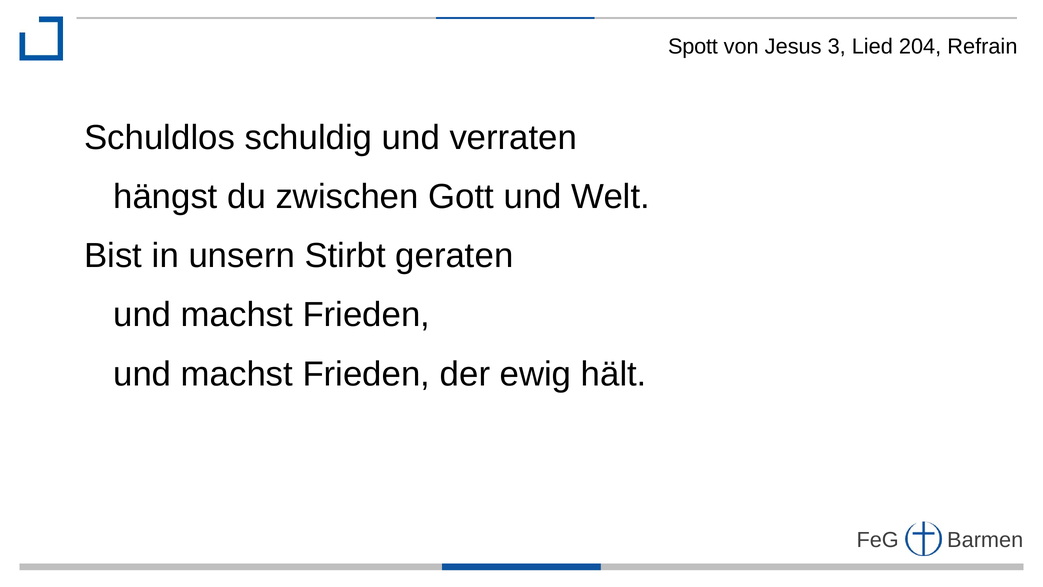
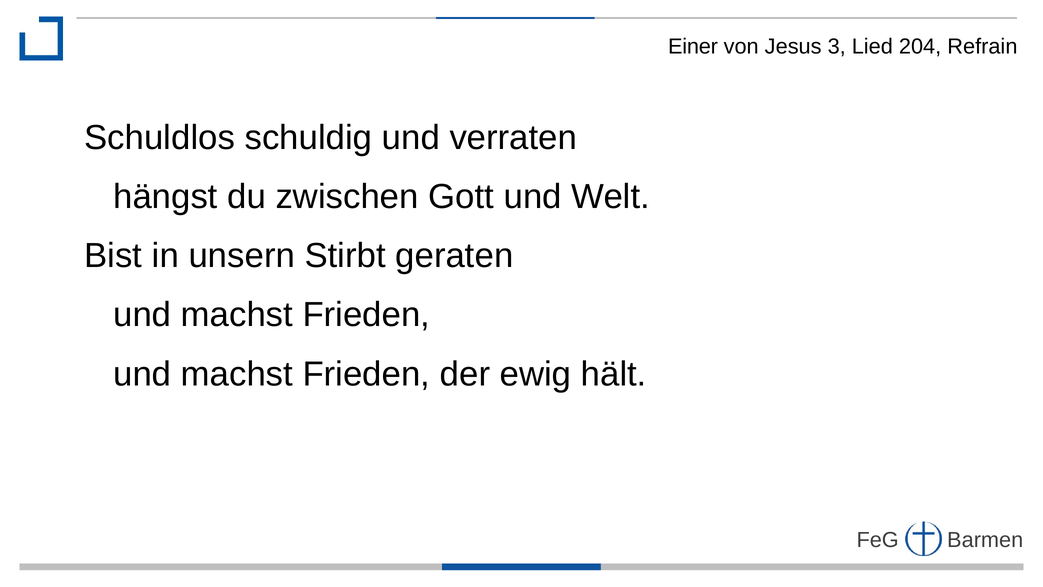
Spott: Spott -> Einer
